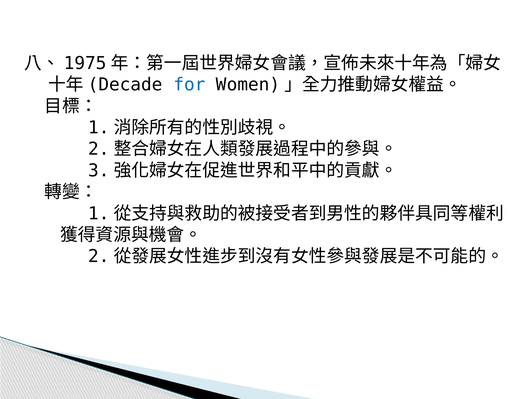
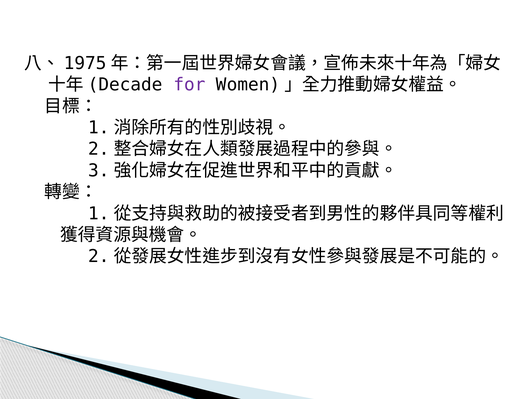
for colour: blue -> purple
